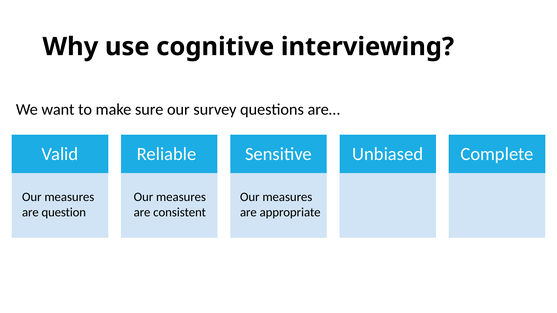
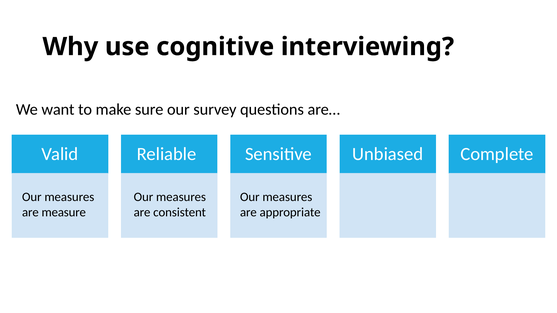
question: question -> measure
